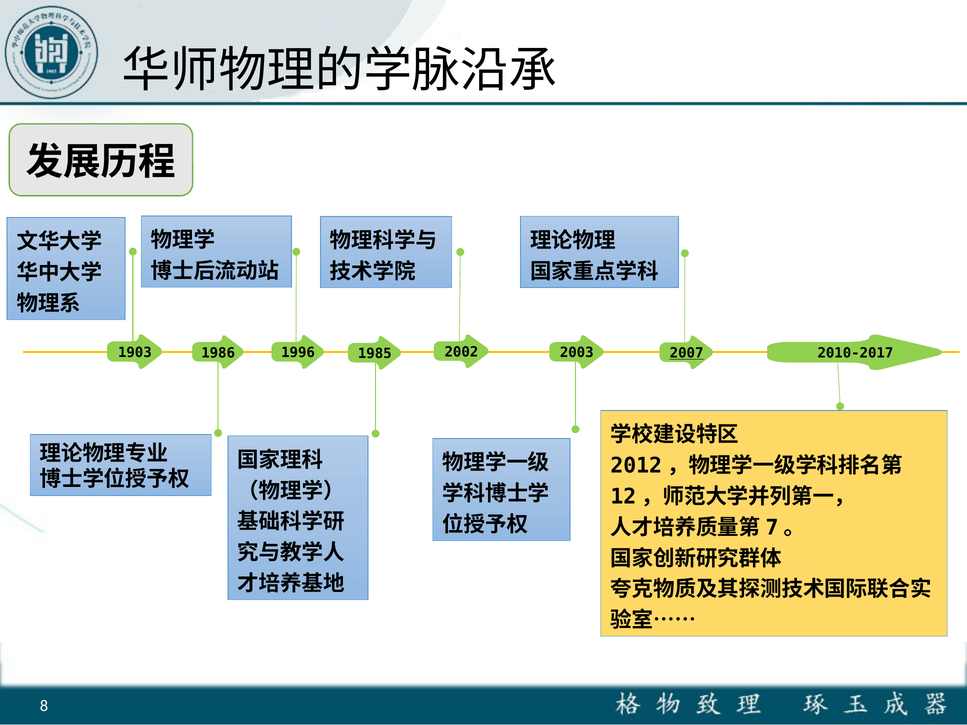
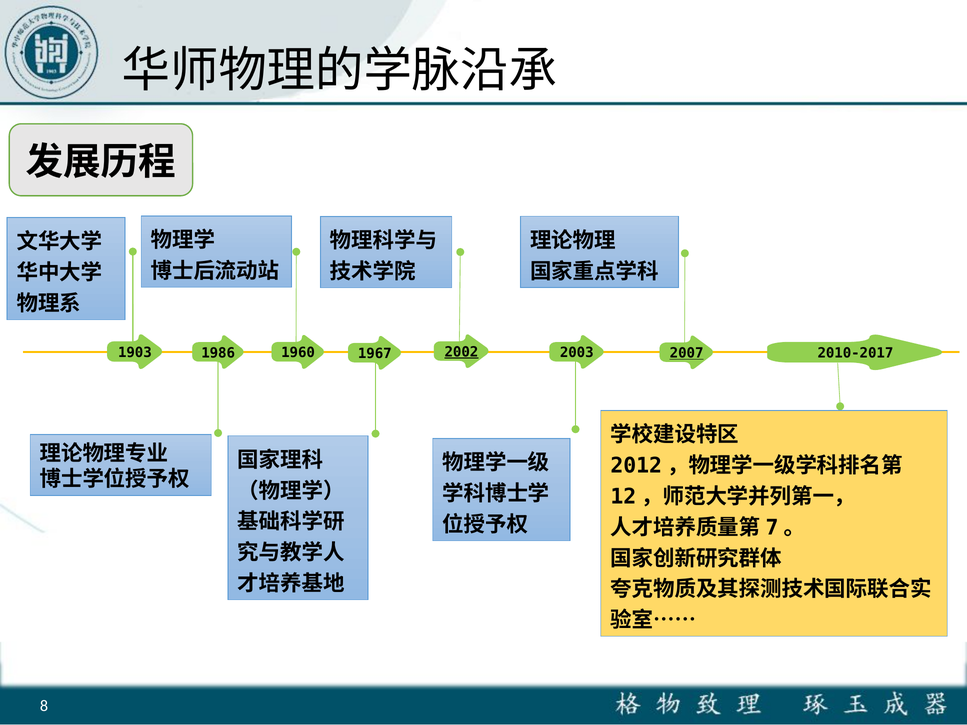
2002 underline: none -> present
1996: 1996 -> 1960
1985: 1985 -> 1967
